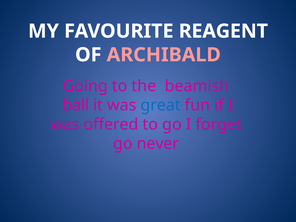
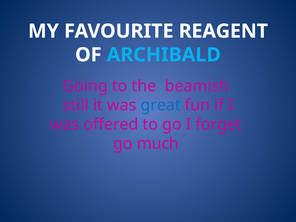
ARCHIBALD colour: pink -> light blue
ball: ball -> still
never: never -> much
